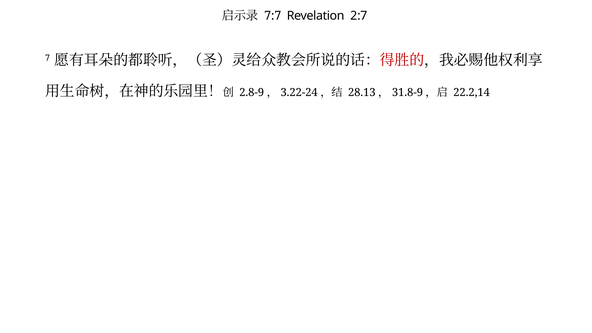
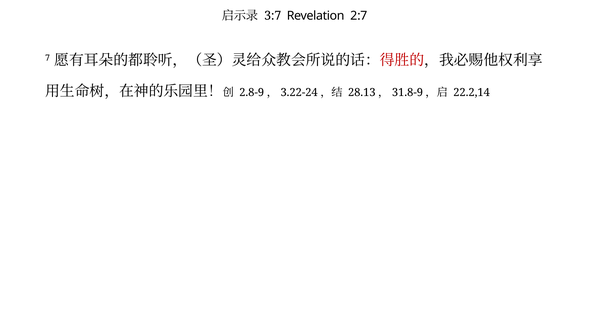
7:7: 7:7 -> 3:7
